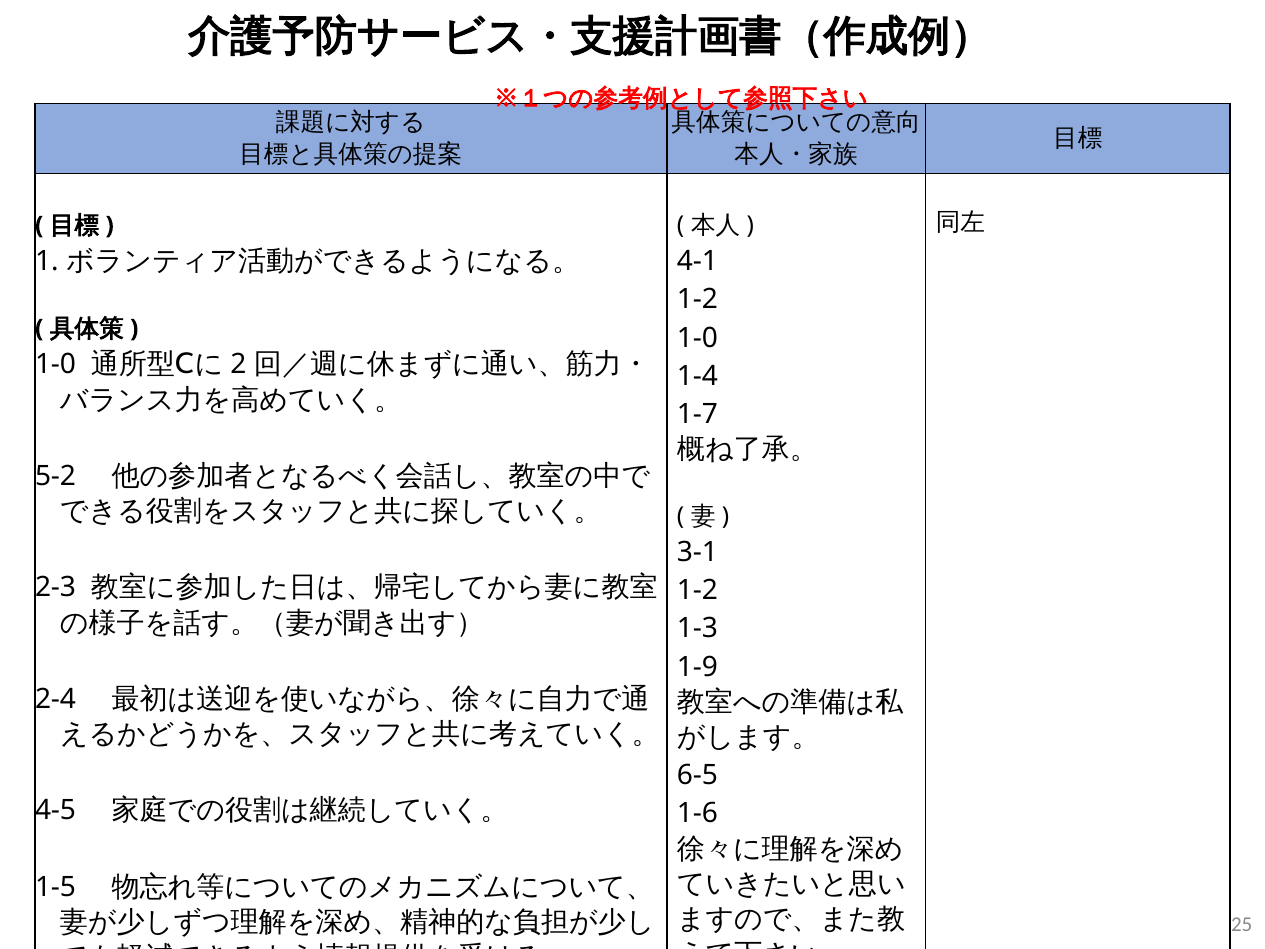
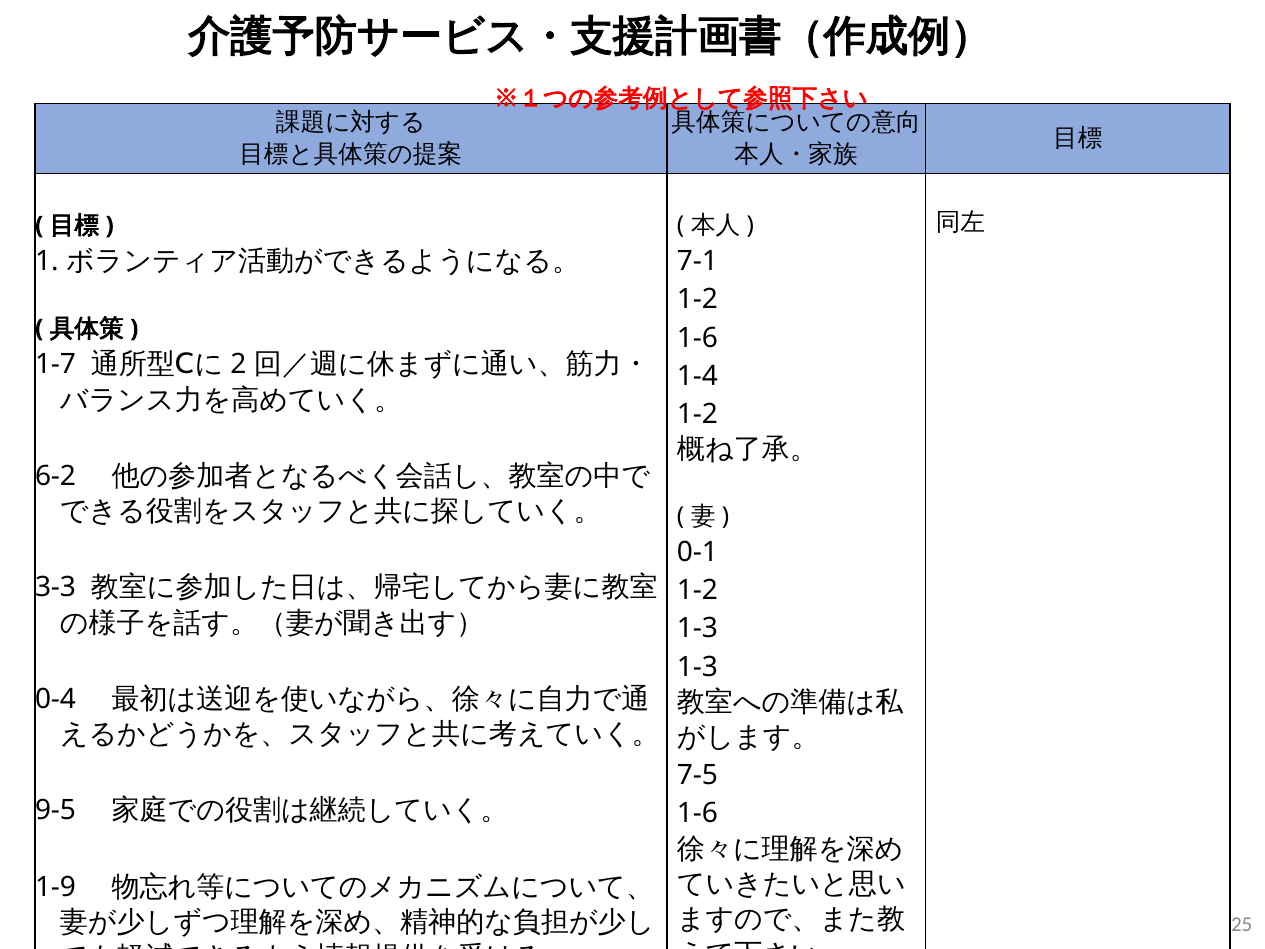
4-1: 4-1 -> 7-1
1-0 at (697, 338): 1-0 -> 1-6
1-0 at (56, 364): 1-0 -> 1-7
1-7 at (697, 414): 1-7 -> 1-2
5-2: 5-2 -> 6-2
3-1: 3-1 -> 0-1
2-3: 2-3 -> 3-3
1-9 at (697, 667): 1-9 -> 1-3
2-4: 2-4 -> 0-4
6-5: 6-5 -> 7-5
4-5: 4-5 -> 9-5
1-5: 1-5 -> 1-9
